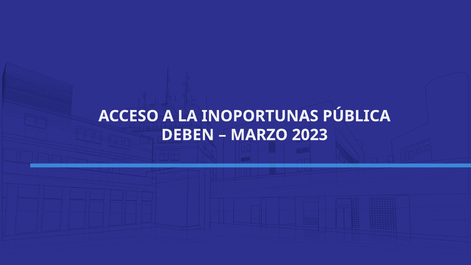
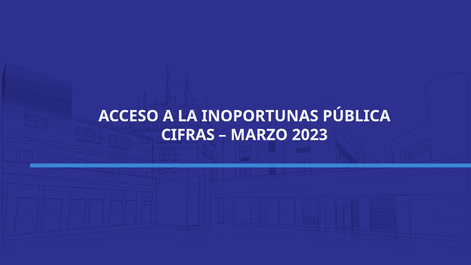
DEBEN: DEBEN -> CIFRAS
